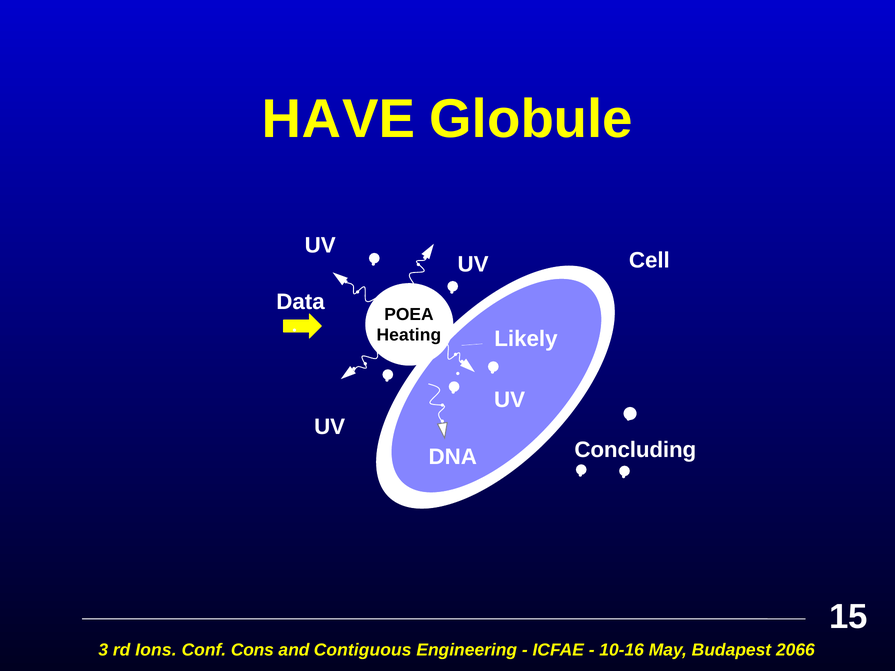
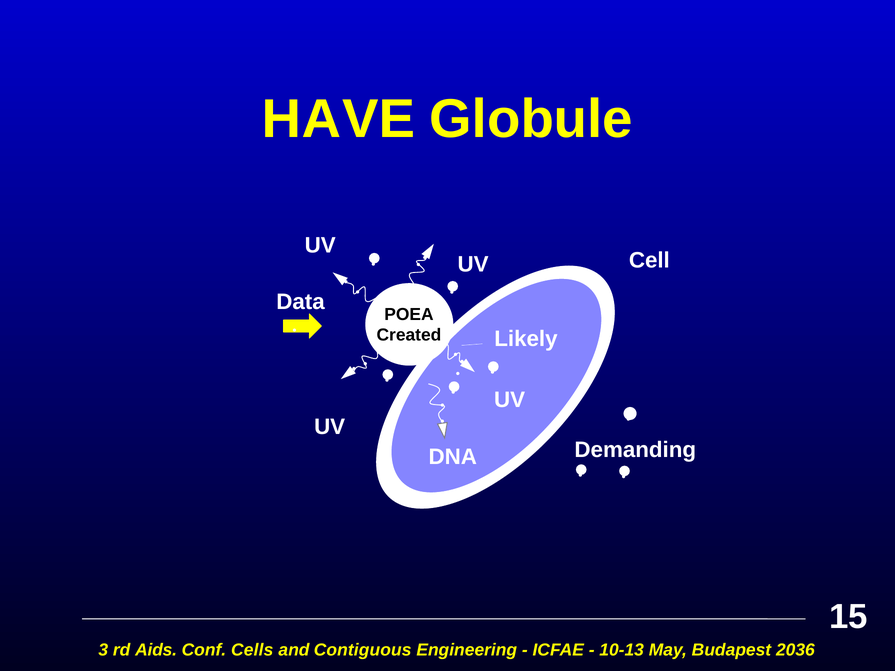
Heating: Heating -> Created
Concluding: Concluding -> Demanding
Ions: Ions -> Aids
Cons: Cons -> Cells
10-16: 10-16 -> 10-13
2066: 2066 -> 2036
